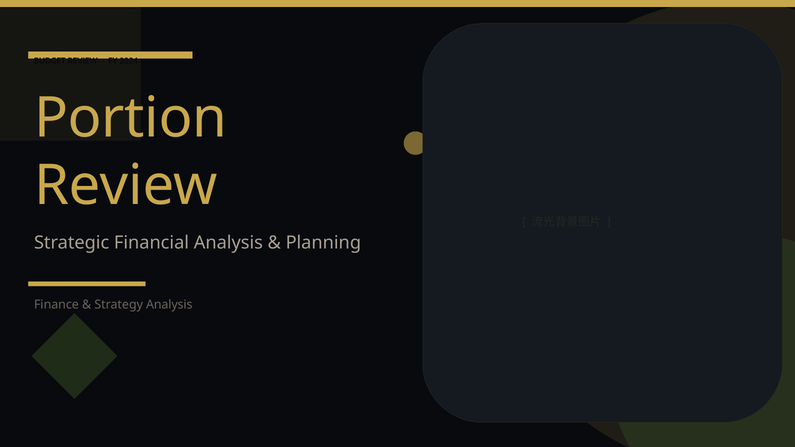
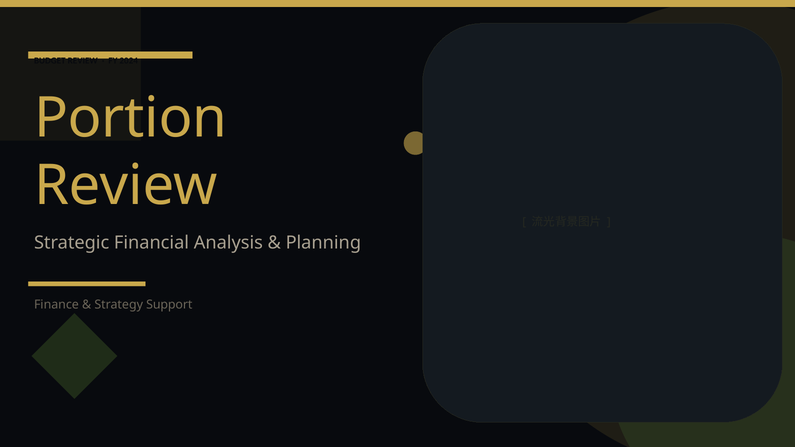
Strategy Analysis: Analysis -> Support
